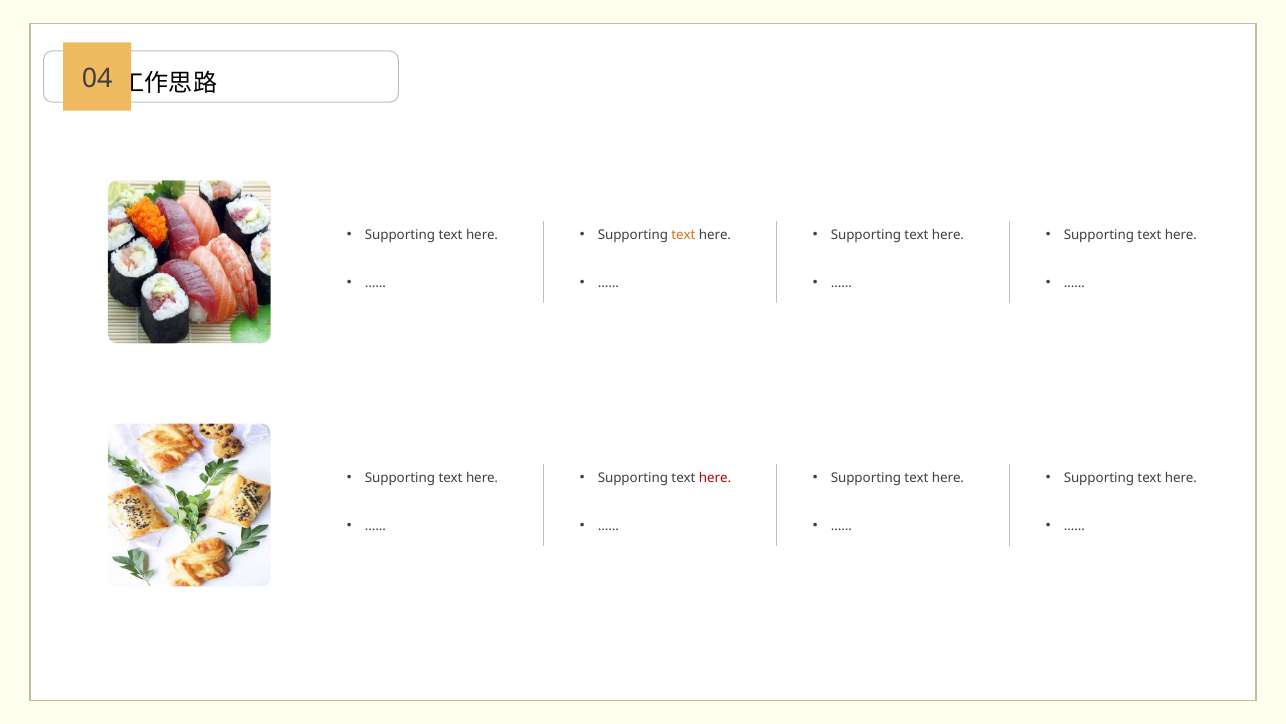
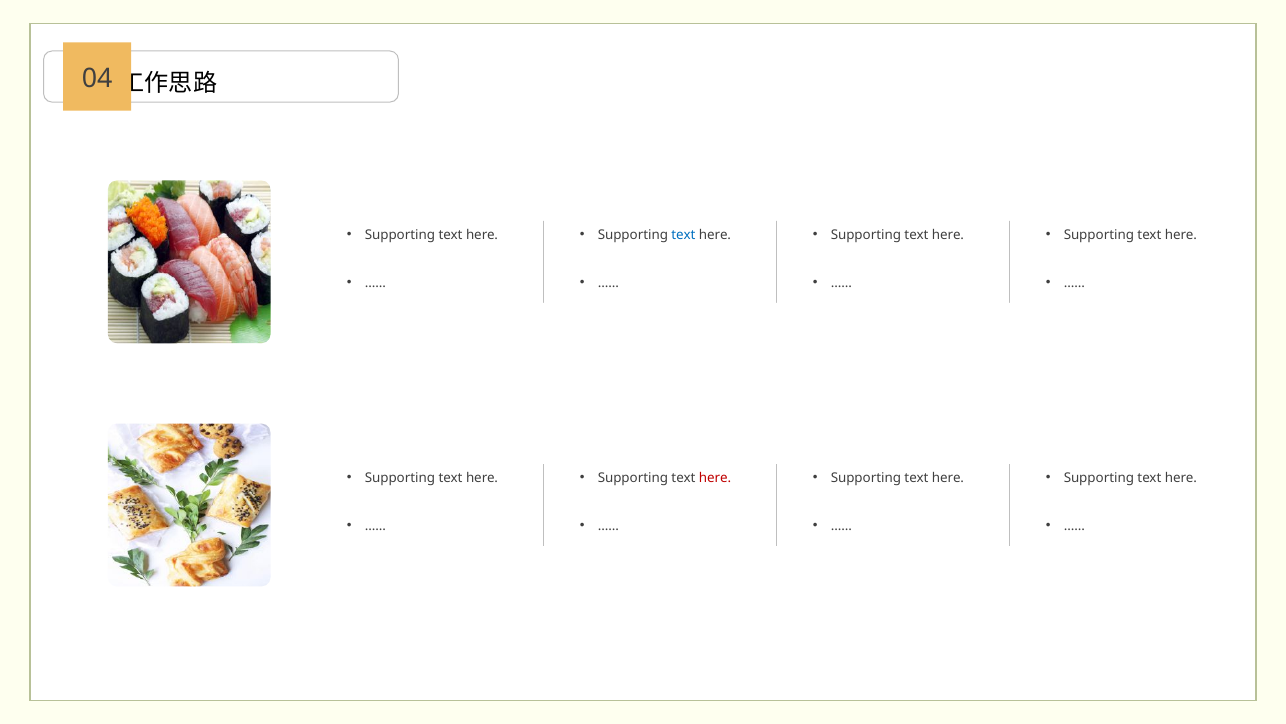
text at (684, 235) colour: orange -> blue
